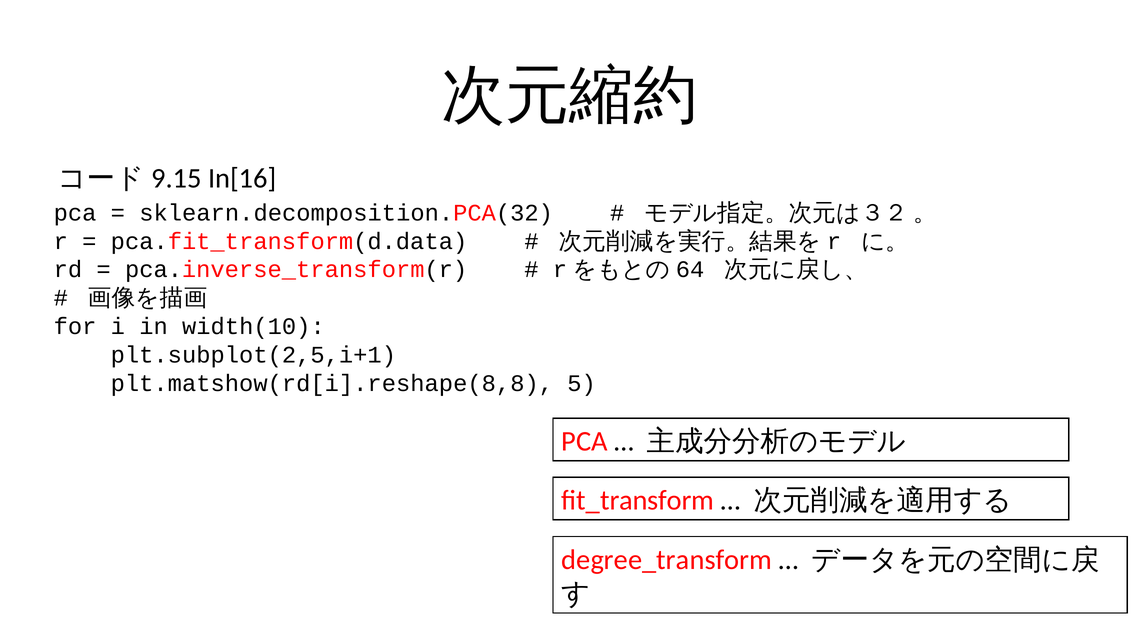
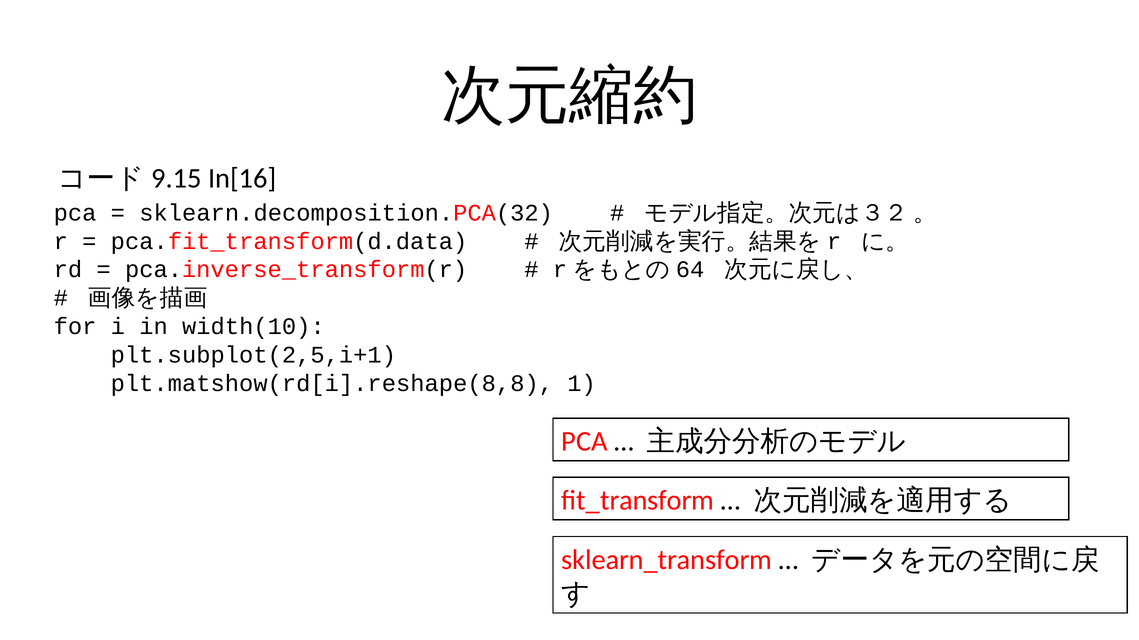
5: 5 -> 1
degree_transform: degree_transform -> sklearn_transform
